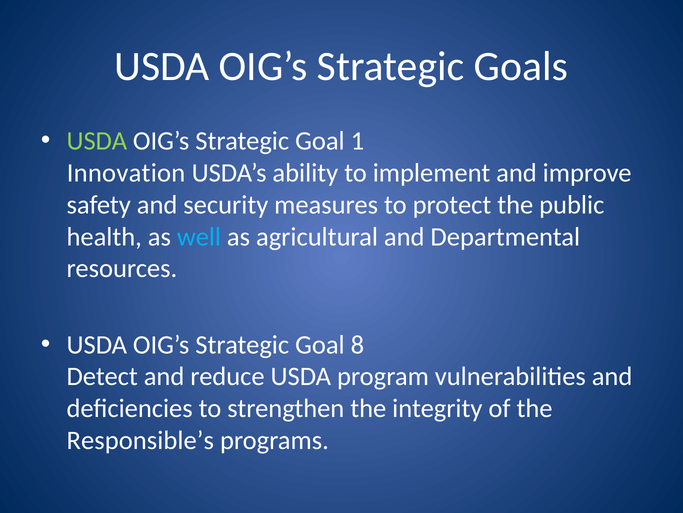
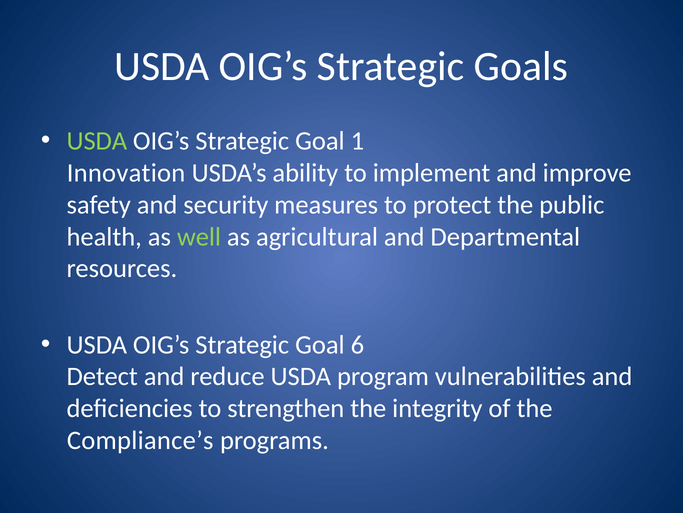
well colour: light blue -> light green
8: 8 -> 6
Responsible’s: Responsible’s -> Compliance’s
